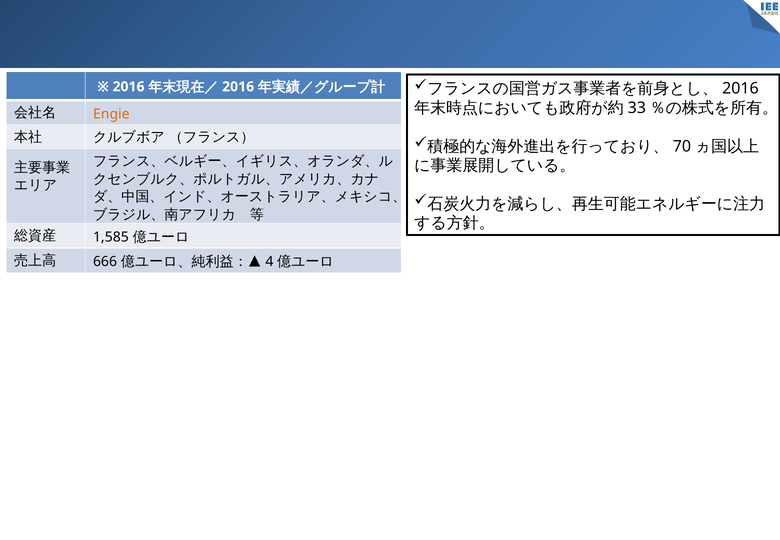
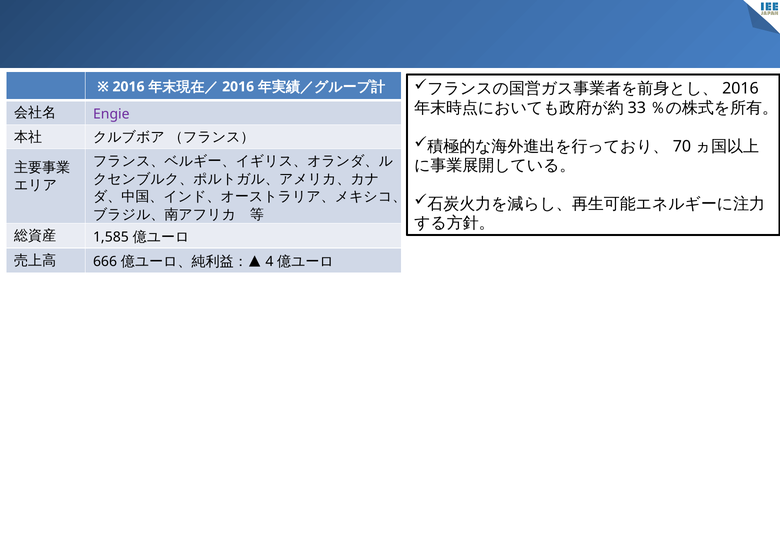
Engie colour: orange -> purple
